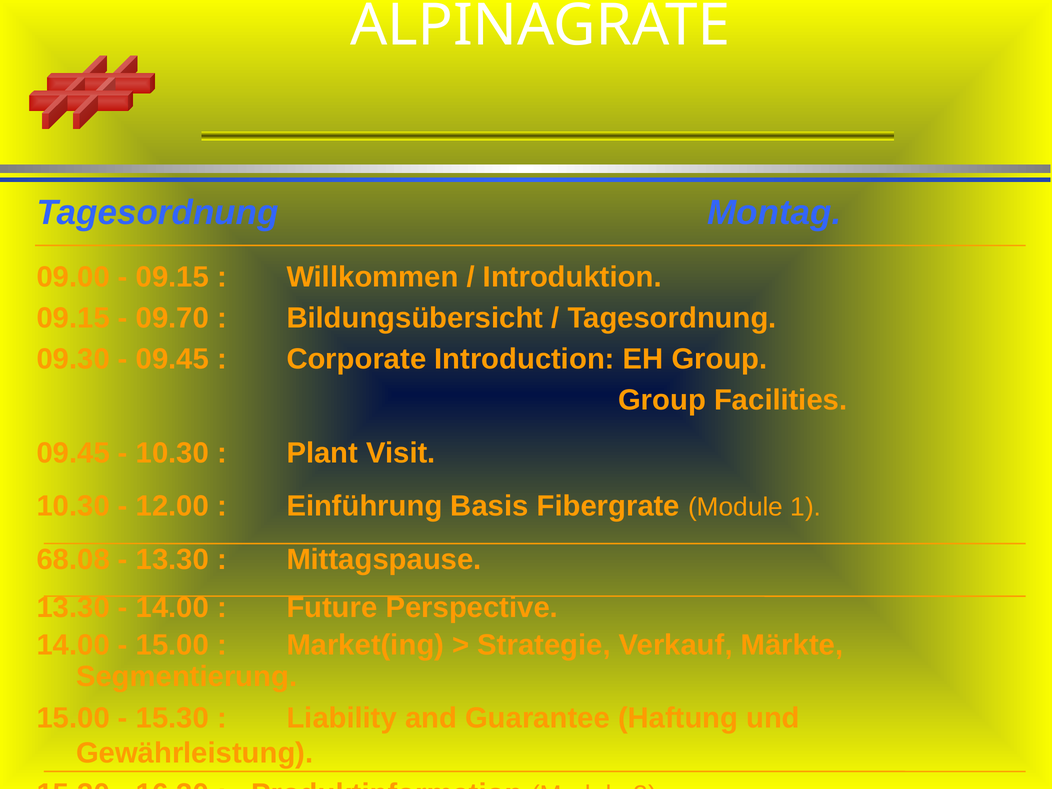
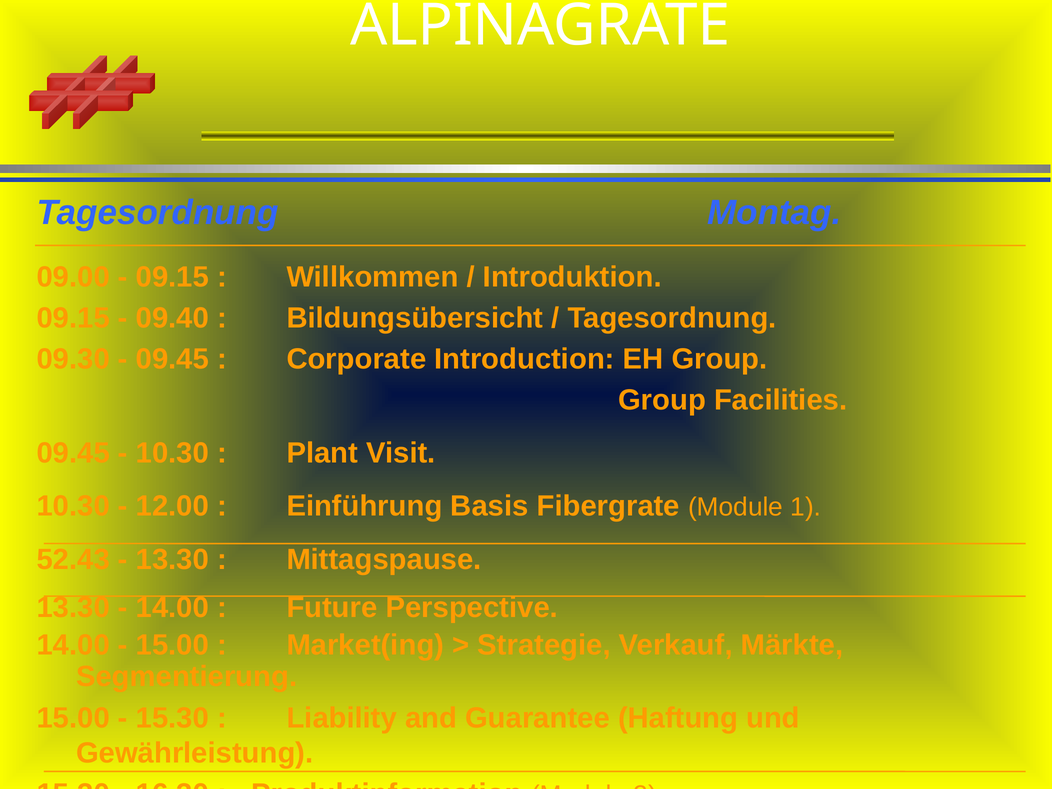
09.70: 09.70 -> 09.40
68.08: 68.08 -> 52.43
